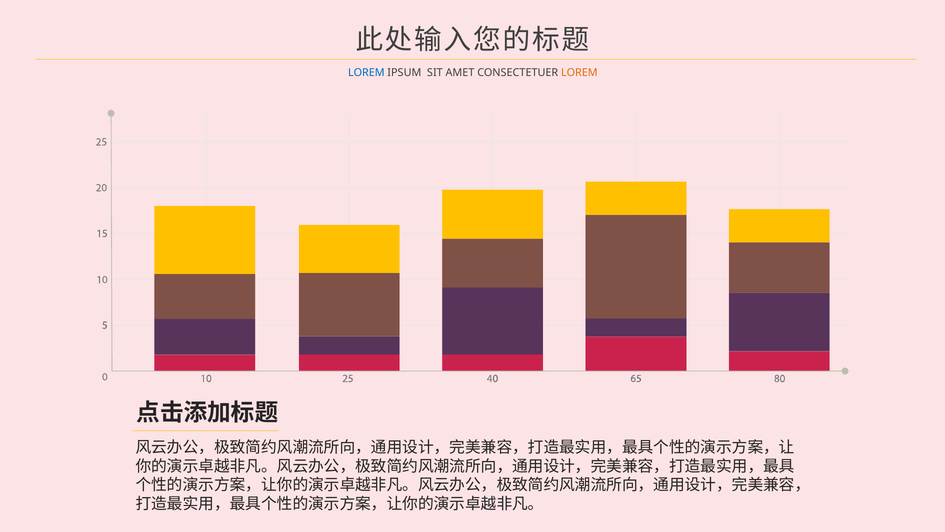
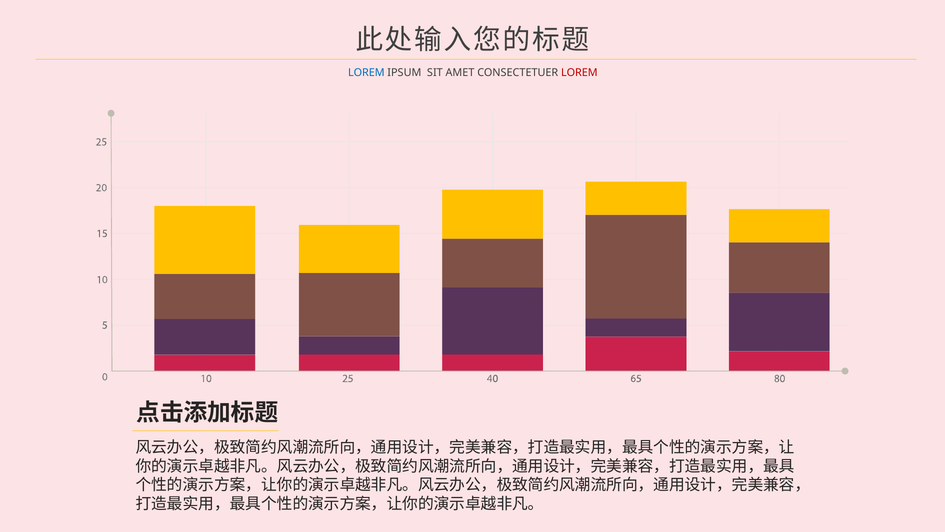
LOREM at (579, 72) colour: orange -> red
